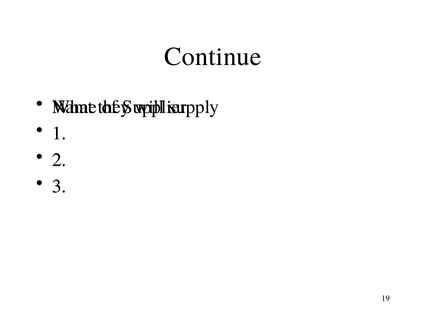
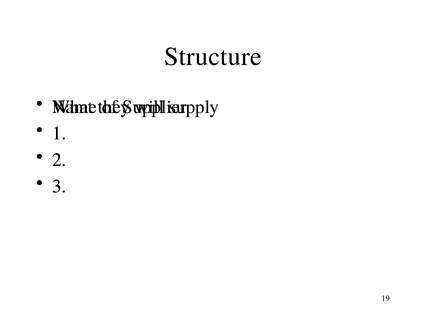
Continue: Continue -> Structure
